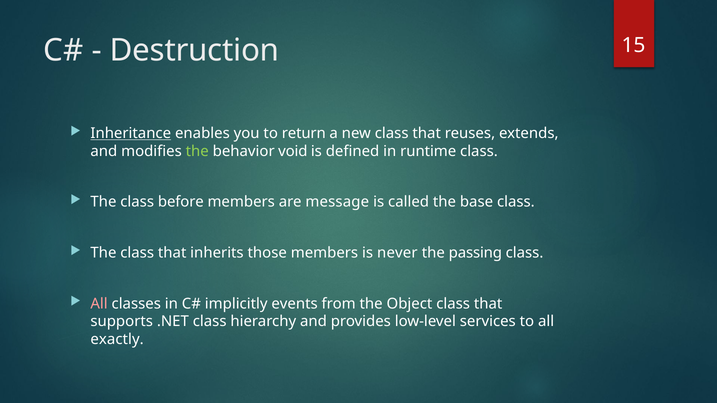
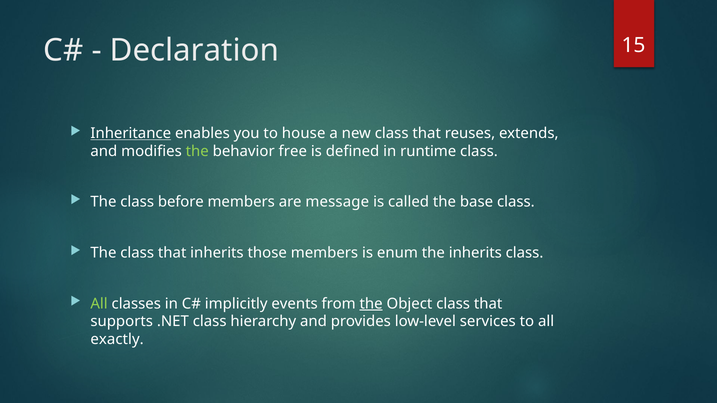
Destruction: Destruction -> Declaration
return: return -> house
void: void -> free
never: never -> enum
the passing: passing -> inherits
All at (99, 304) colour: pink -> light green
the at (371, 304) underline: none -> present
